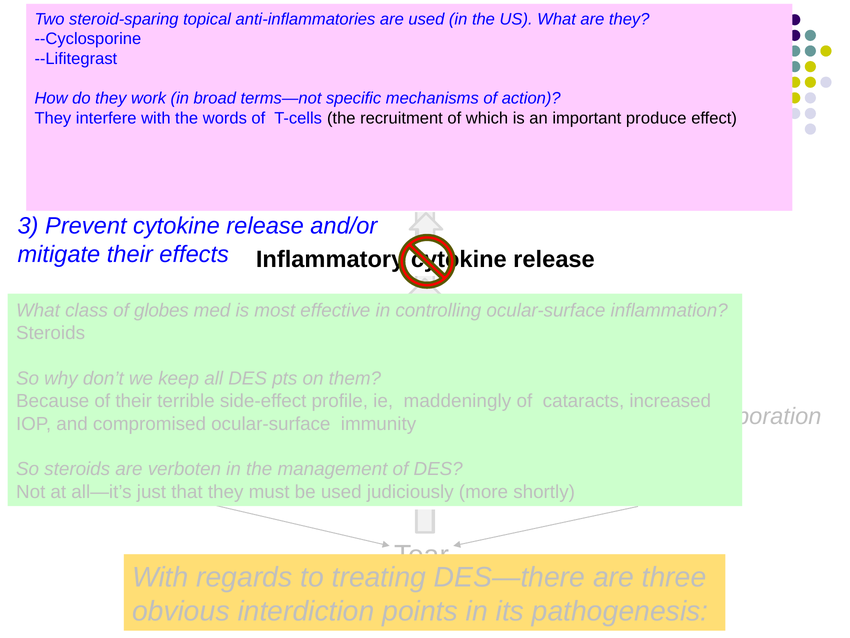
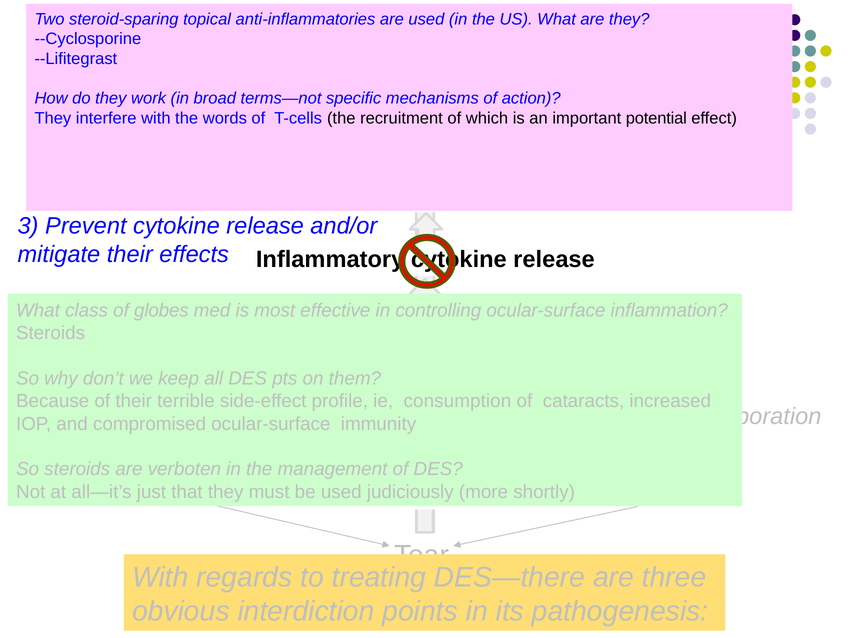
produce: produce -> potential
maddeningly: maddeningly -> consumption
